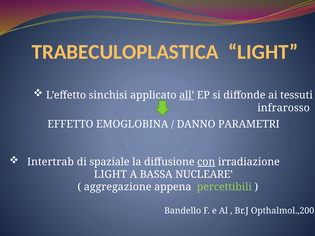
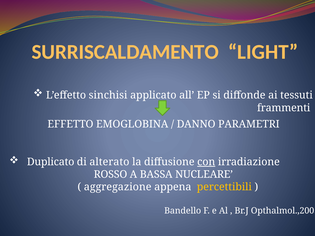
TRABECULOPLASTICA: TRABECULOPLASTICA -> SURRISCALDAMENTO
all underline: present -> none
infrarosso: infrarosso -> frammenti
Intertrab: Intertrab -> Duplicato
spaziale: spaziale -> alterato
LIGHT at (110, 175): LIGHT -> ROSSO
percettibili colour: light green -> yellow
